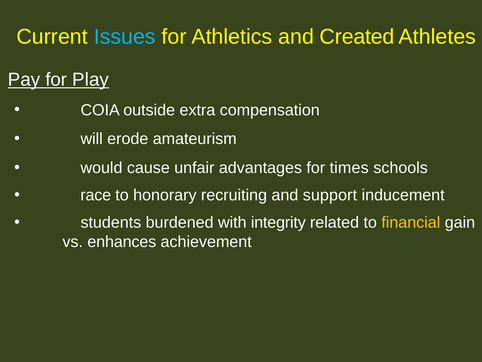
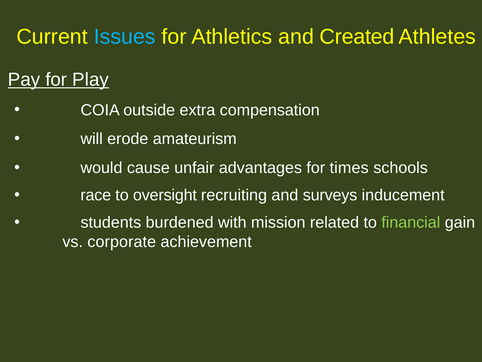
honorary: honorary -> oversight
support: support -> surveys
integrity: integrity -> mission
financial colour: yellow -> light green
enhances: enhances -> corporate
